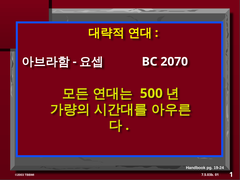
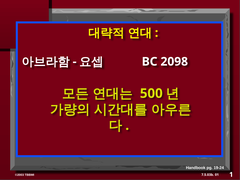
2070: 2070 -> 2098
